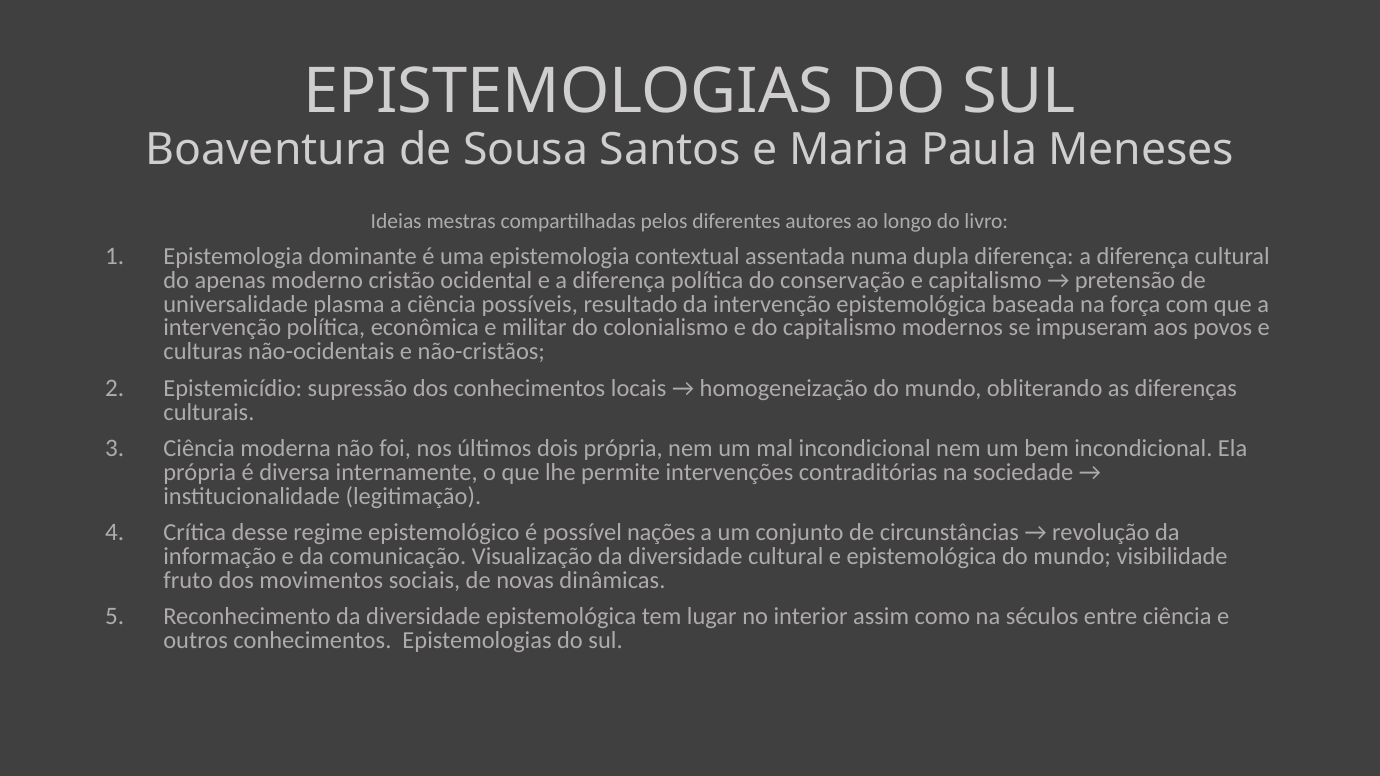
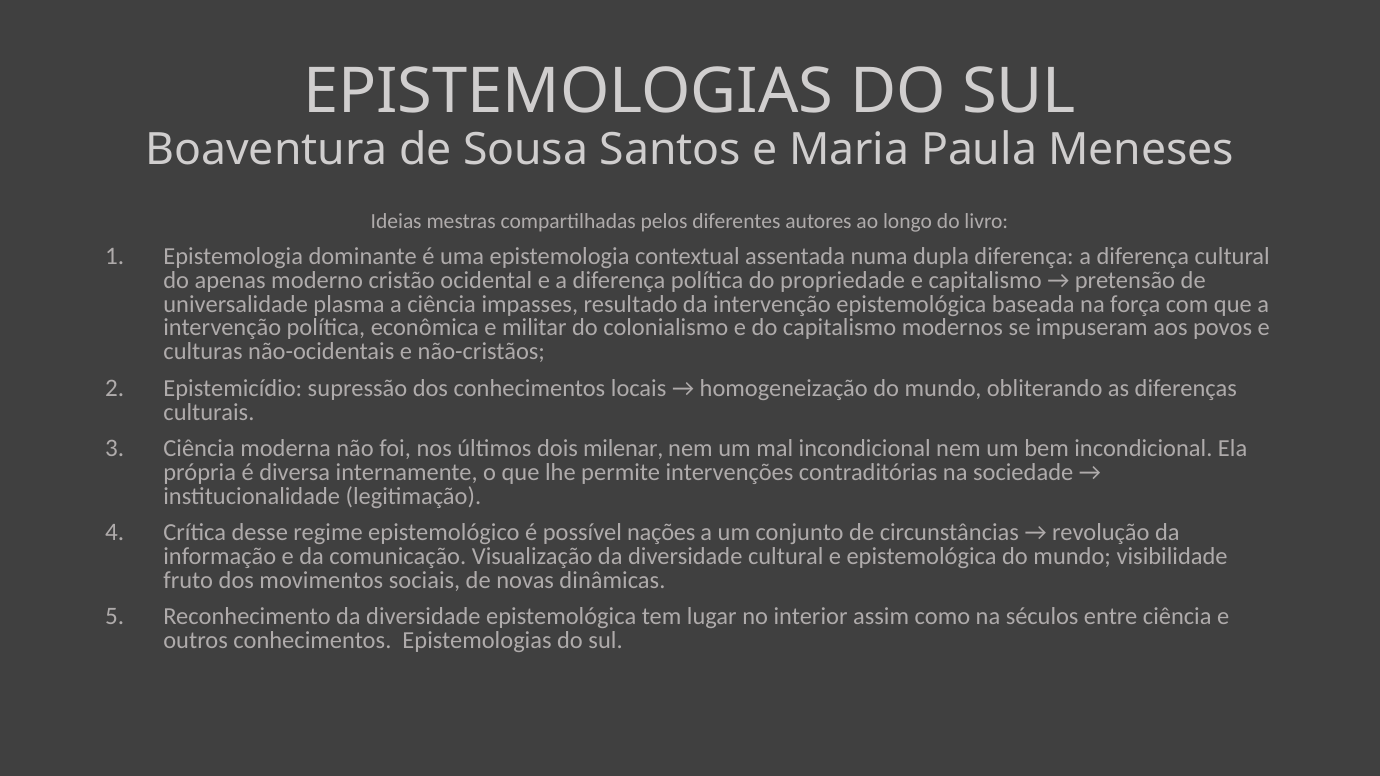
conservação: conservação -> propriedade
possíveis: possíveis -> impasses
dois própria: própria -> milenar
